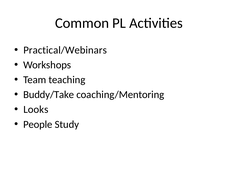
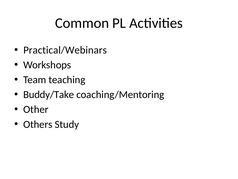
Looks: Looks -> Other
People: People -> Others
